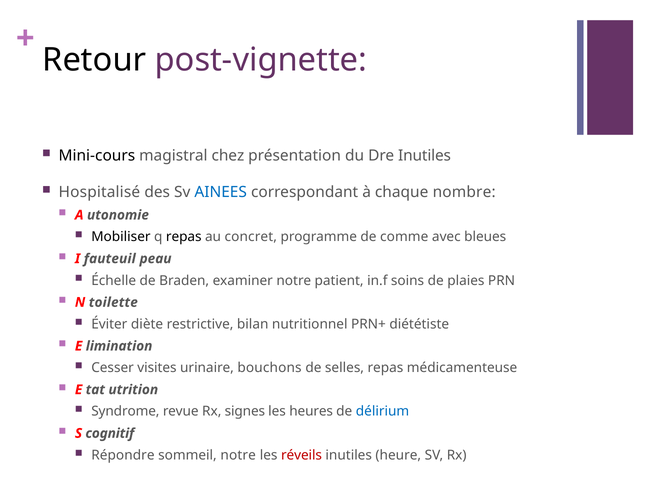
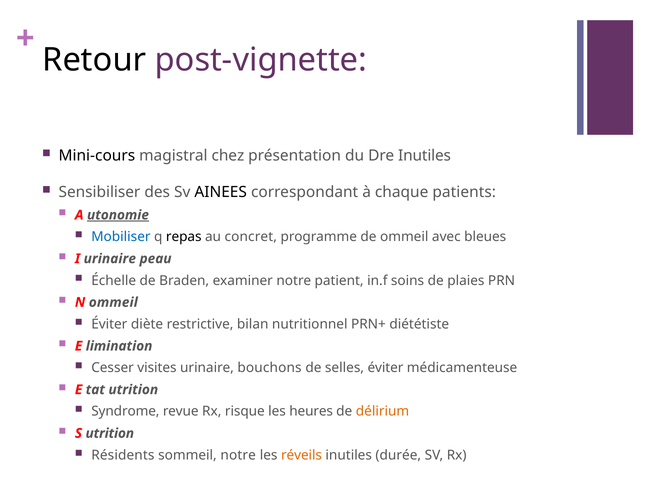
Hospitalisé: Hospitalisé -> Sensibiliser
AINEES colour: blue -> black
nombre: nombre -> patients
utonomie underline: none -> present
Mobiliser colour: black -> blue
de comme: comme -> ommeil
I fauteuil: fauteuil -> urinaire
N toilette: toilette -> ommeil
selles repas: repas -> éviter
signes: signes -> risque
délirium colour: blue -> orange
S cognitif: cognitif -> utrition
Répondre: Répondre -> Résidents
réveils colour: red -> orange
heure: heure -> durée
